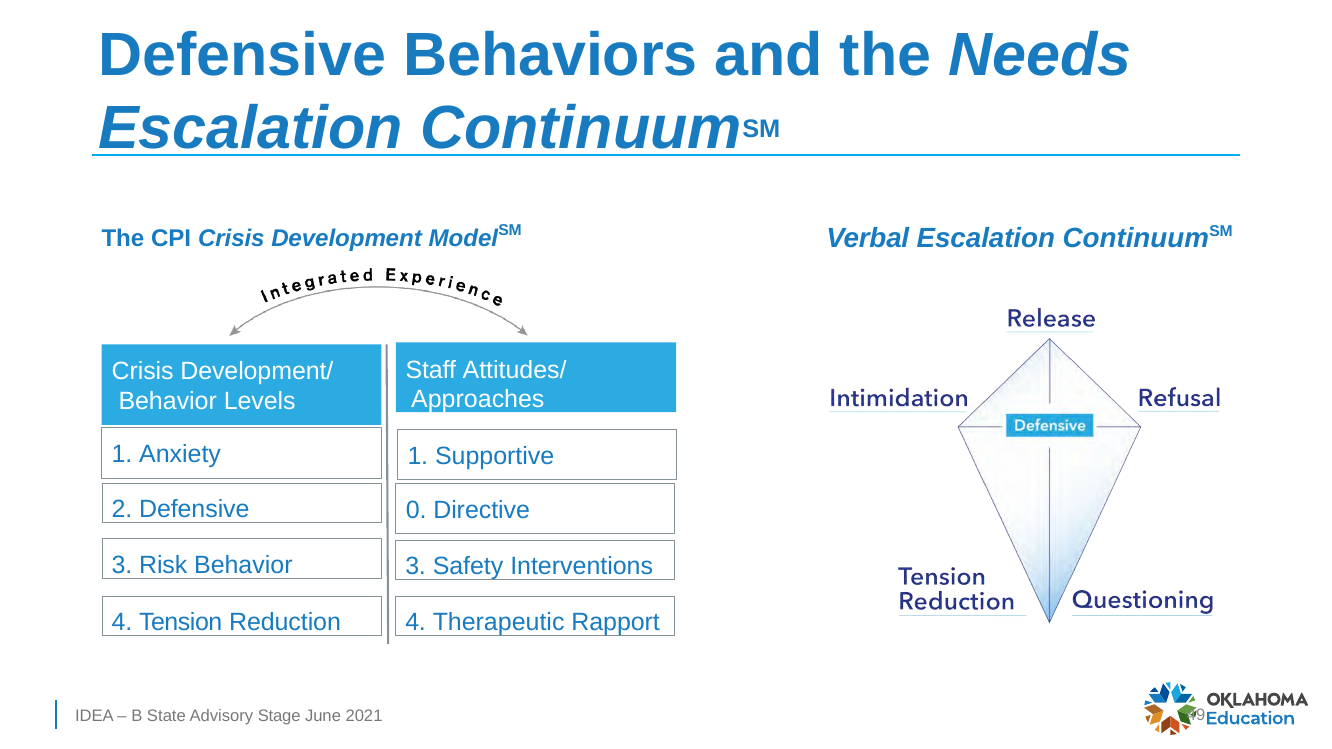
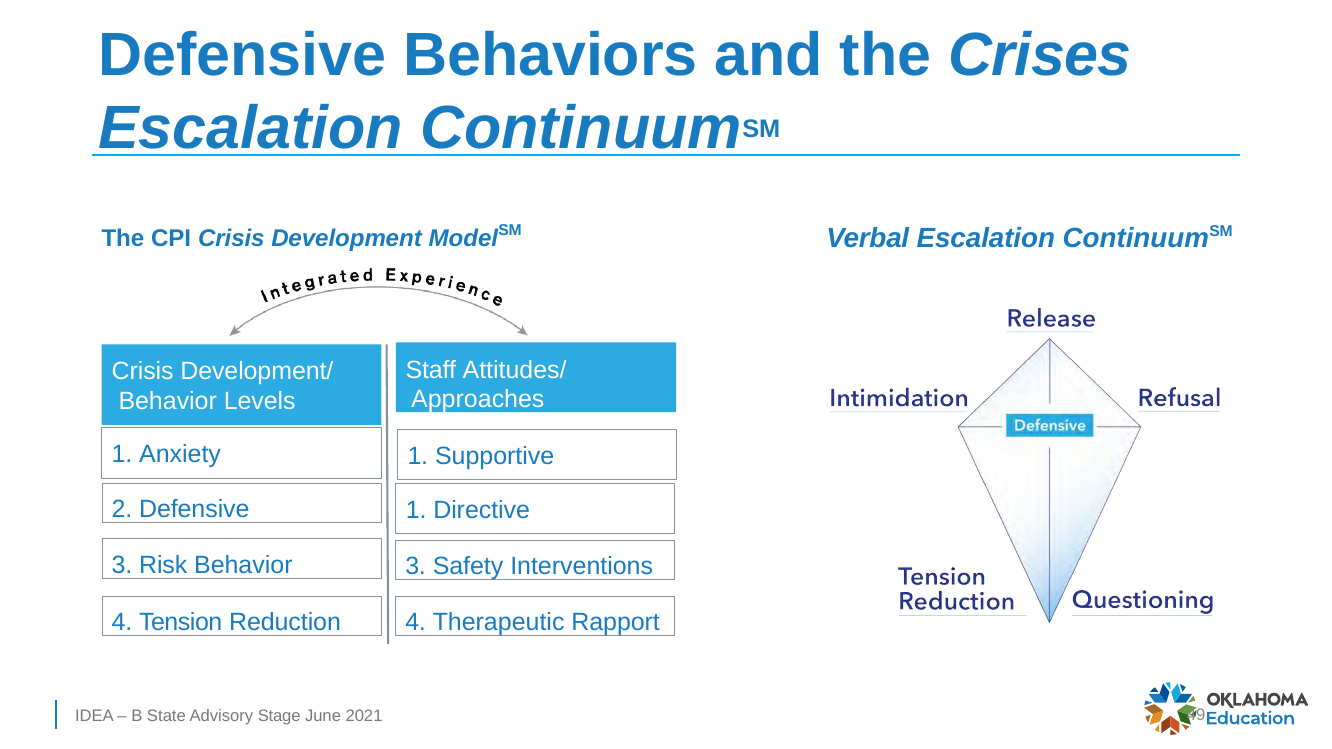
Needs: Needs -> Crises
Defensive 0: 0 -> 1
